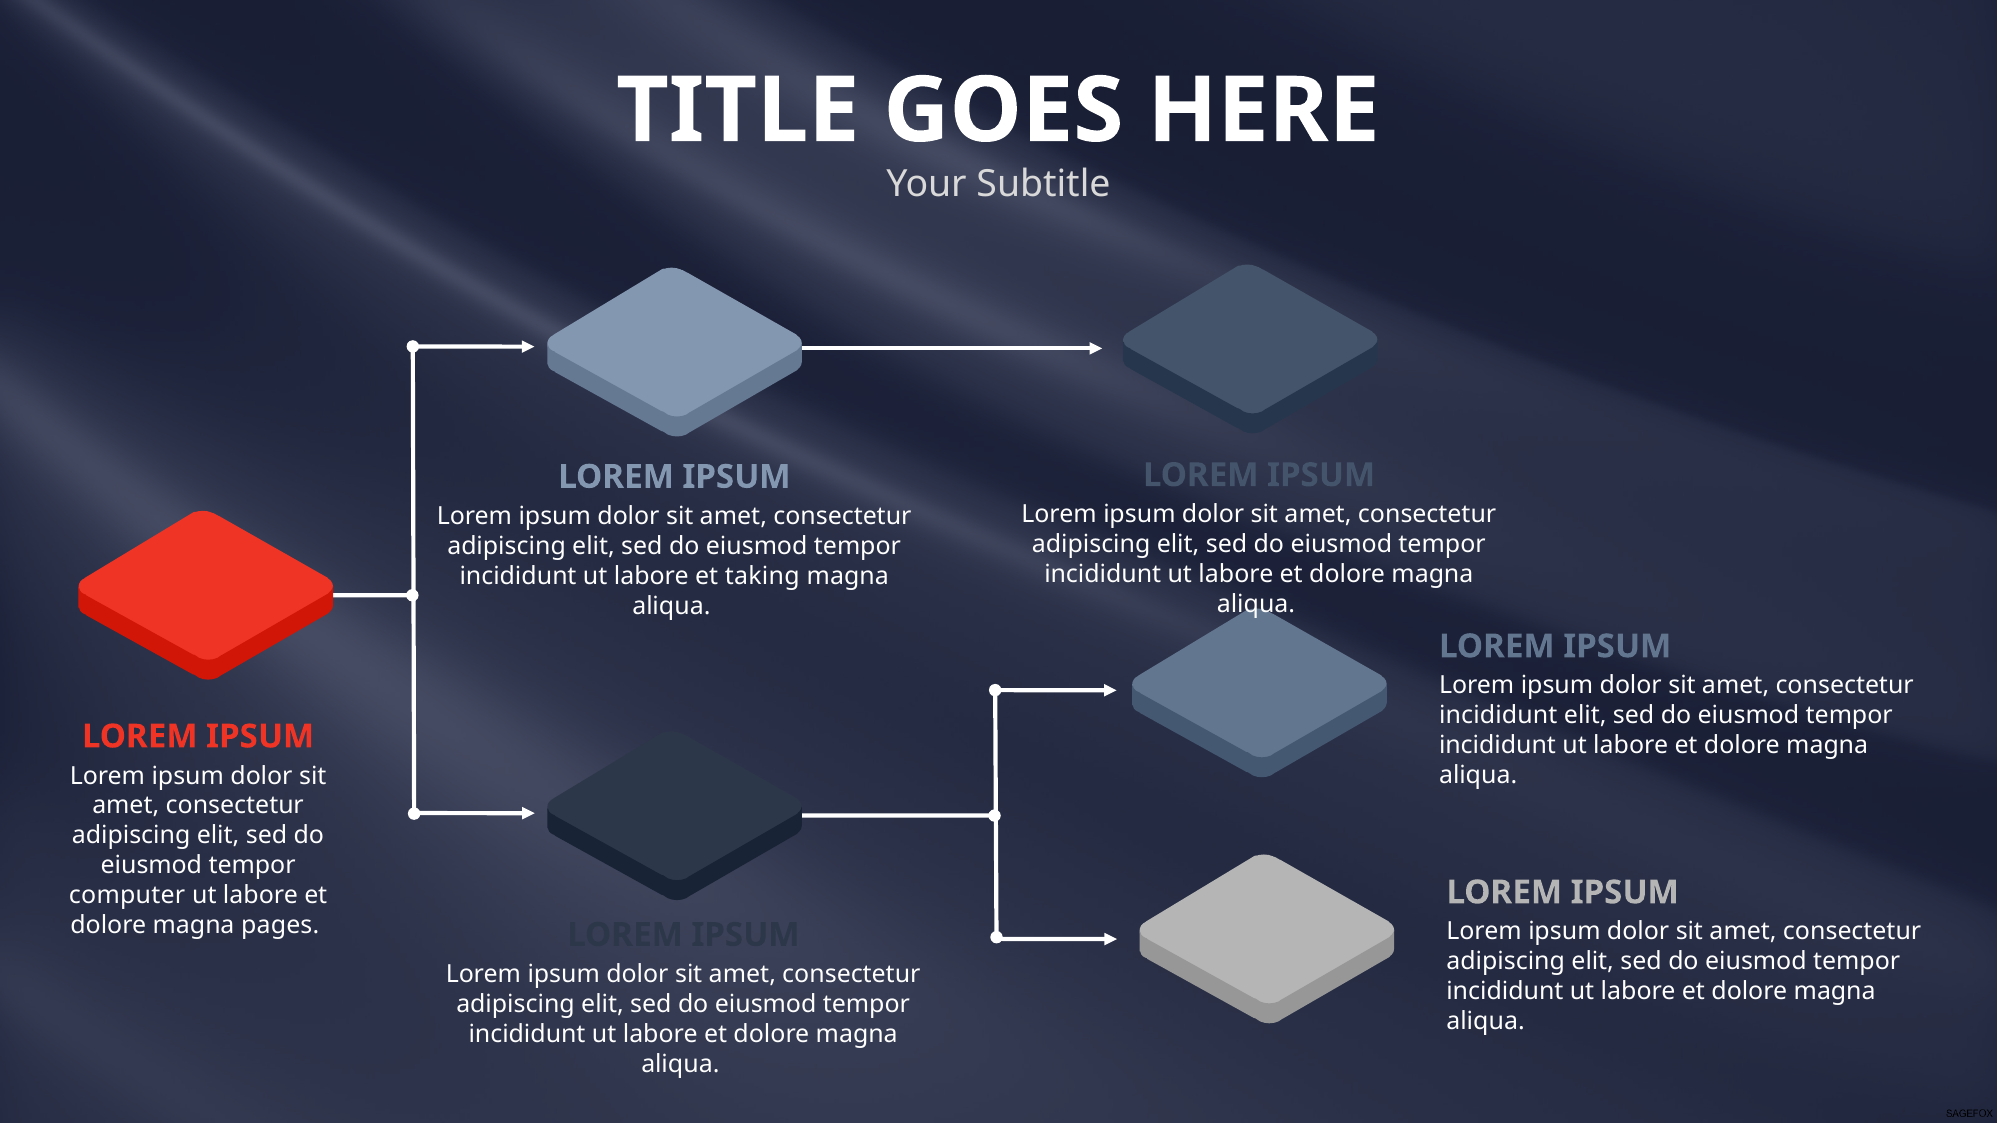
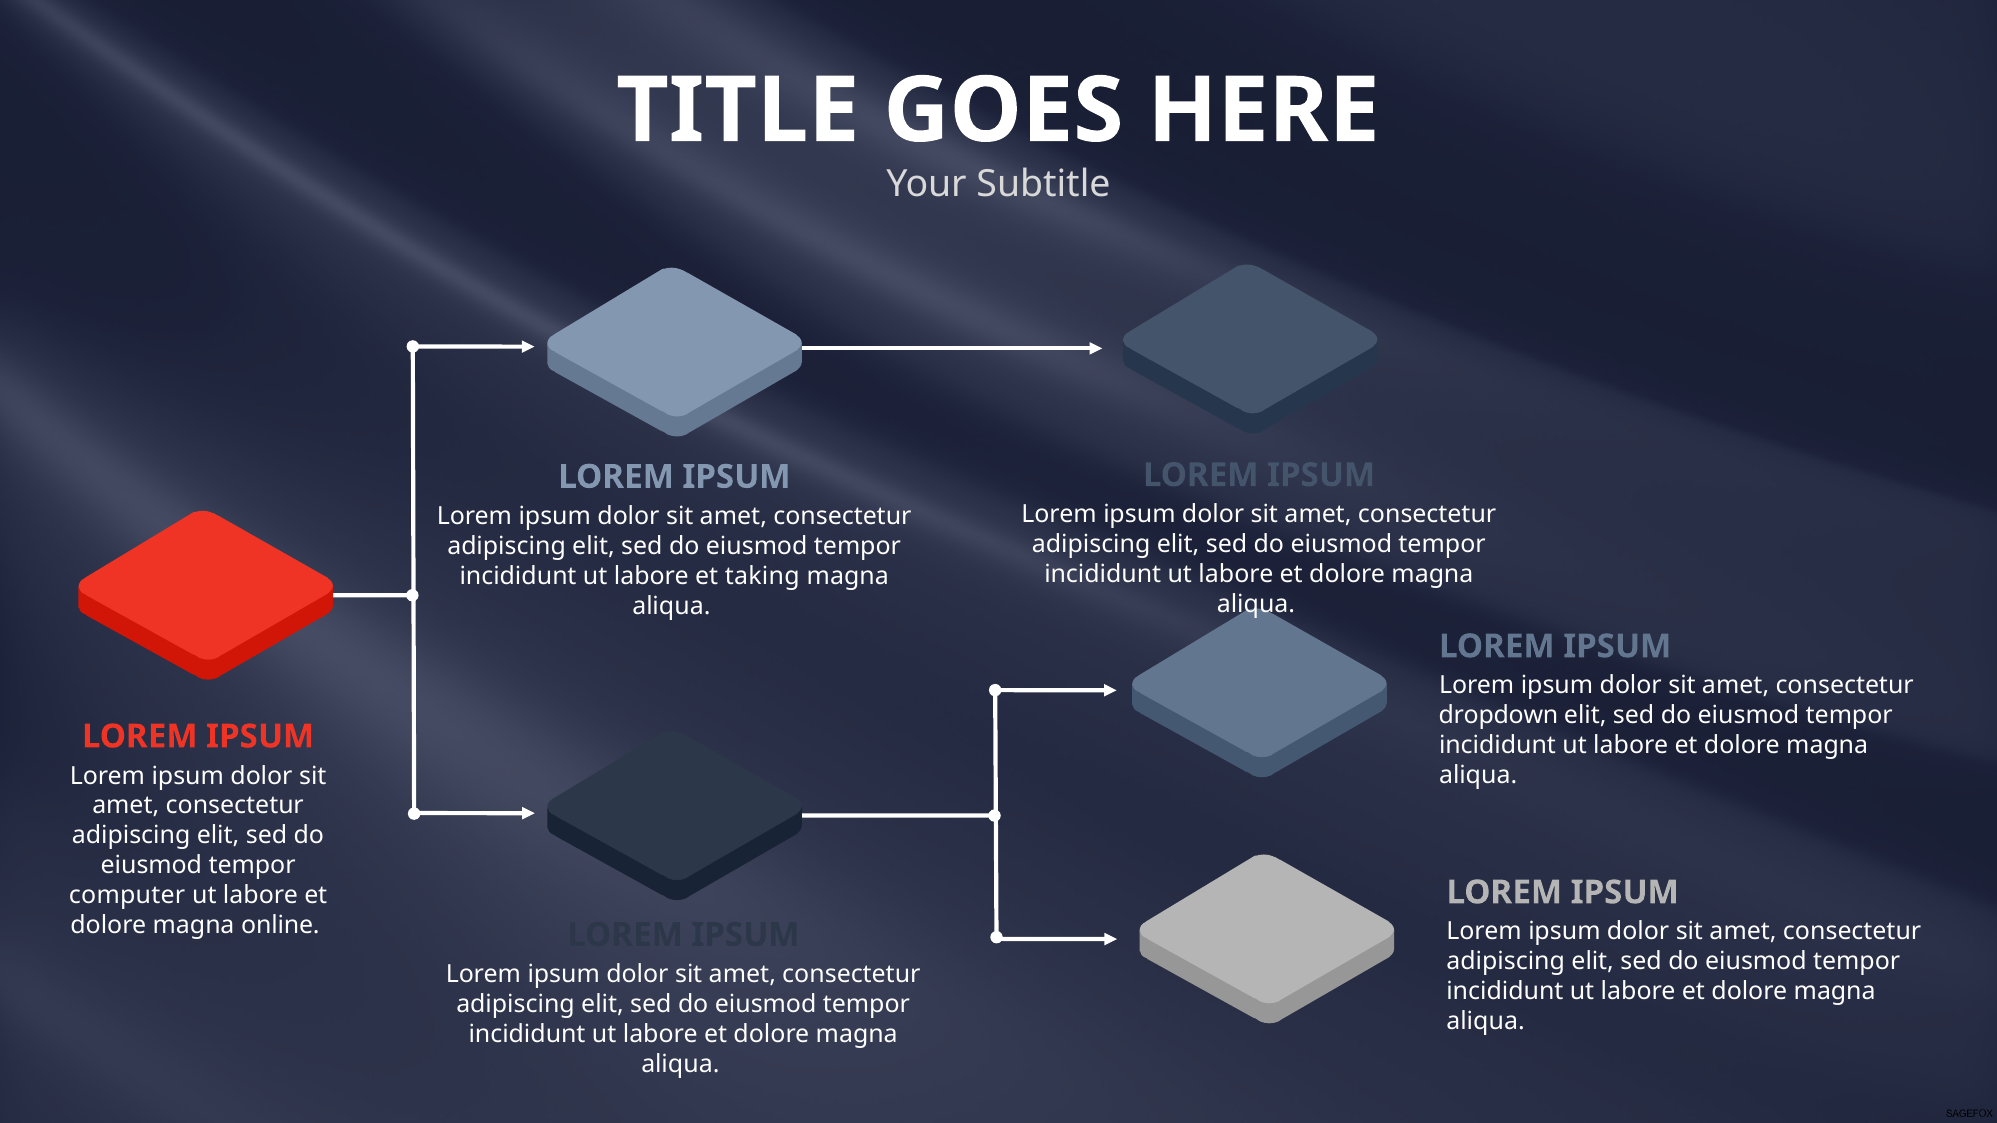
incididunt at (1498, 716): incididunt -> dropdown
pages: pages -> online
